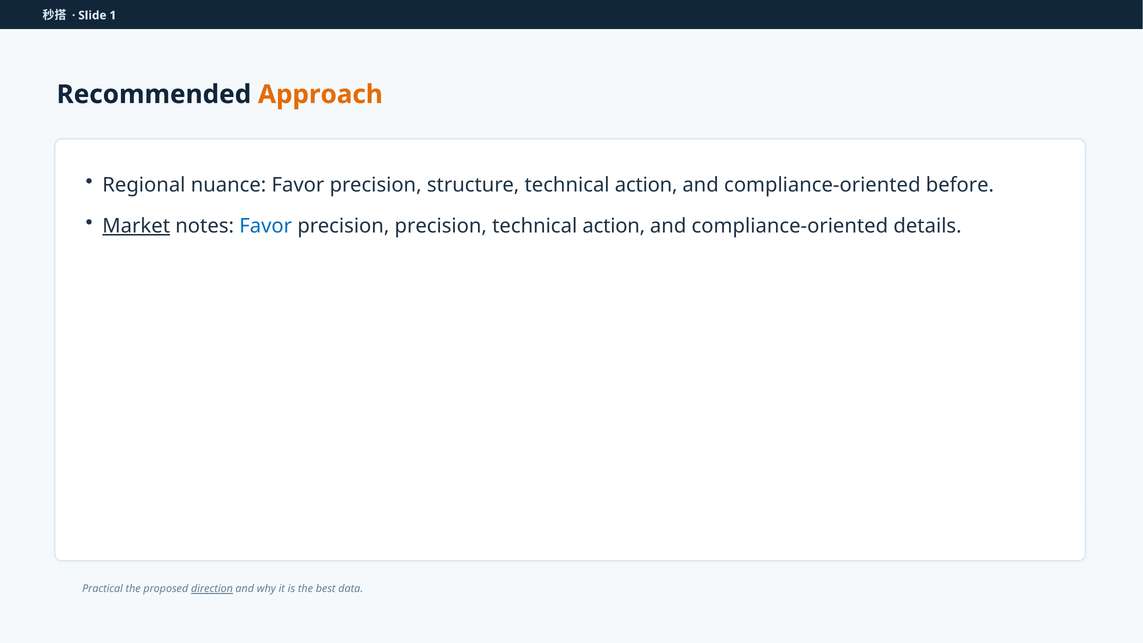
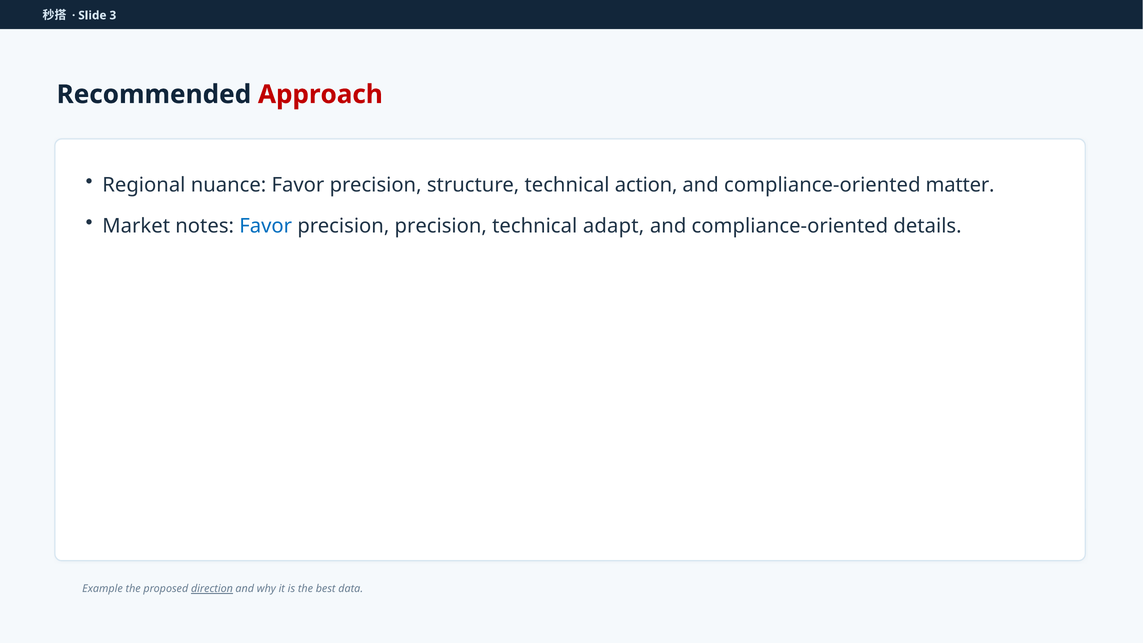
1: 1 -> 3
Approach colour: orange -> red
before: before -> matter
Market underline: present -> none
action at (614, 226): action -> adapt
Practical: Practical -> Example
